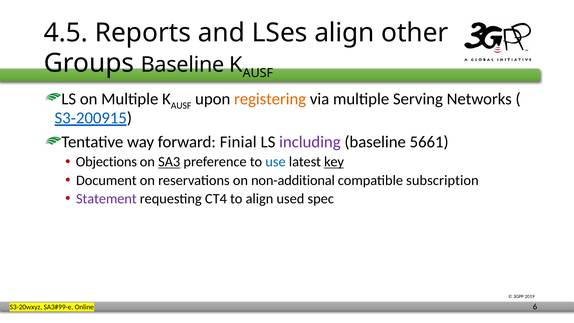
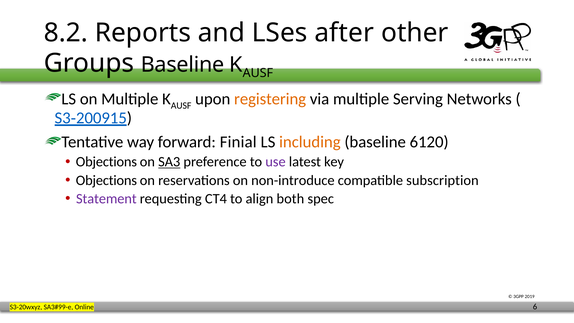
4.5: 4.5 -> 8.2
LSes align: align -> after
including colour: purple -> orange
5661: 5661 -> 6120
use colour: blue -> purple
key underline: present -> none
Document at (106, 180): Document -> Objections
non-additional: non-additional -> non-introduce
used: used -> both
